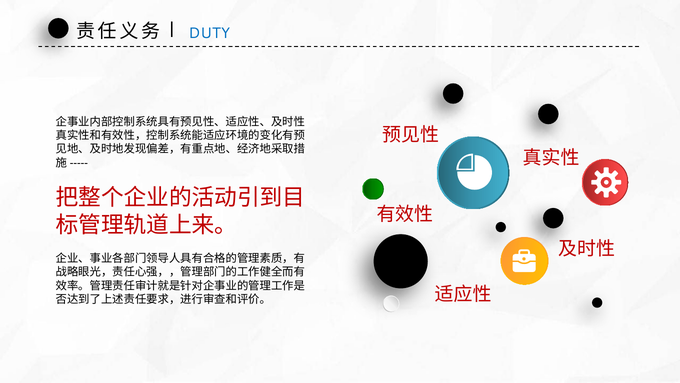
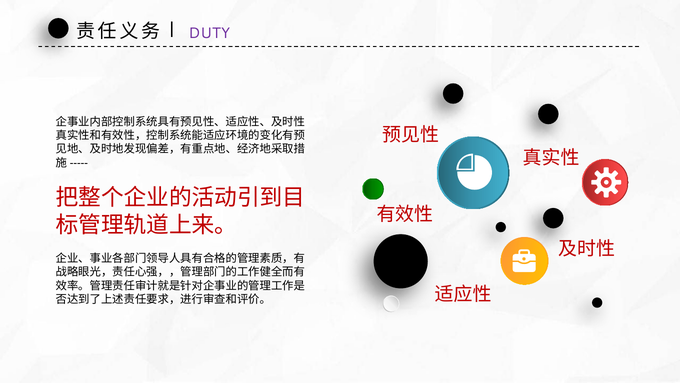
DUTY colour: blue -> purple
